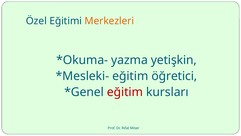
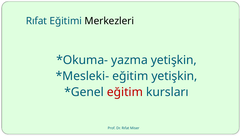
Özel at (36, 21): Özel -> Rıfat
Merkezleri colour: orange -> black
eğitim öğretici: öğretici -> yetişkin
